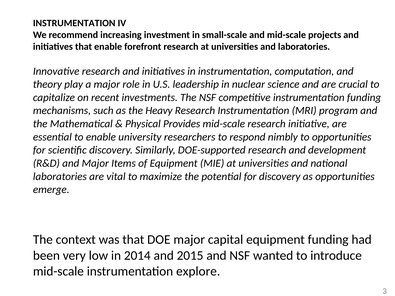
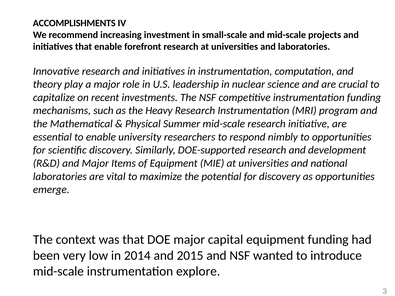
INSTRUMENTATION at (74, 23): INSTRUMENTATION -> ACCOMPLISHMENTS
Provides: Provides -> Summer
